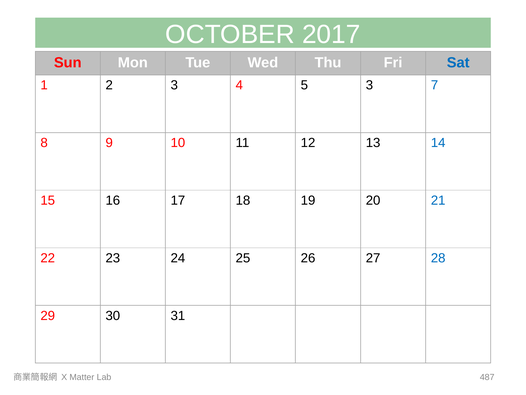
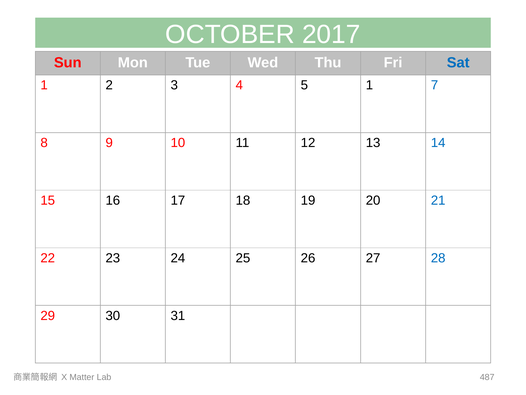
5 3: 3 -> 1
